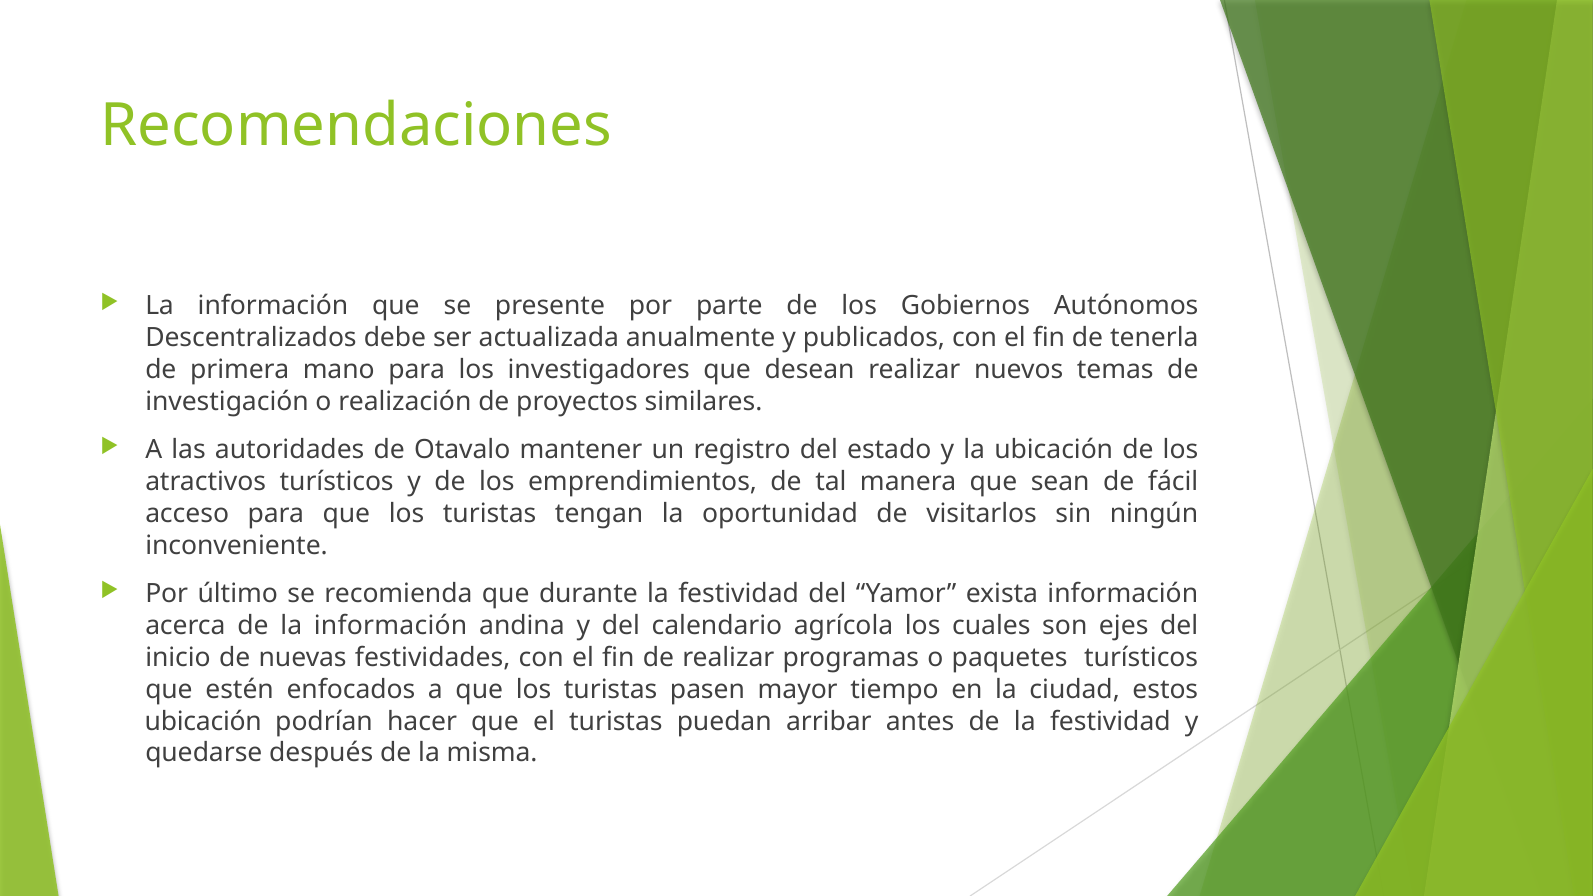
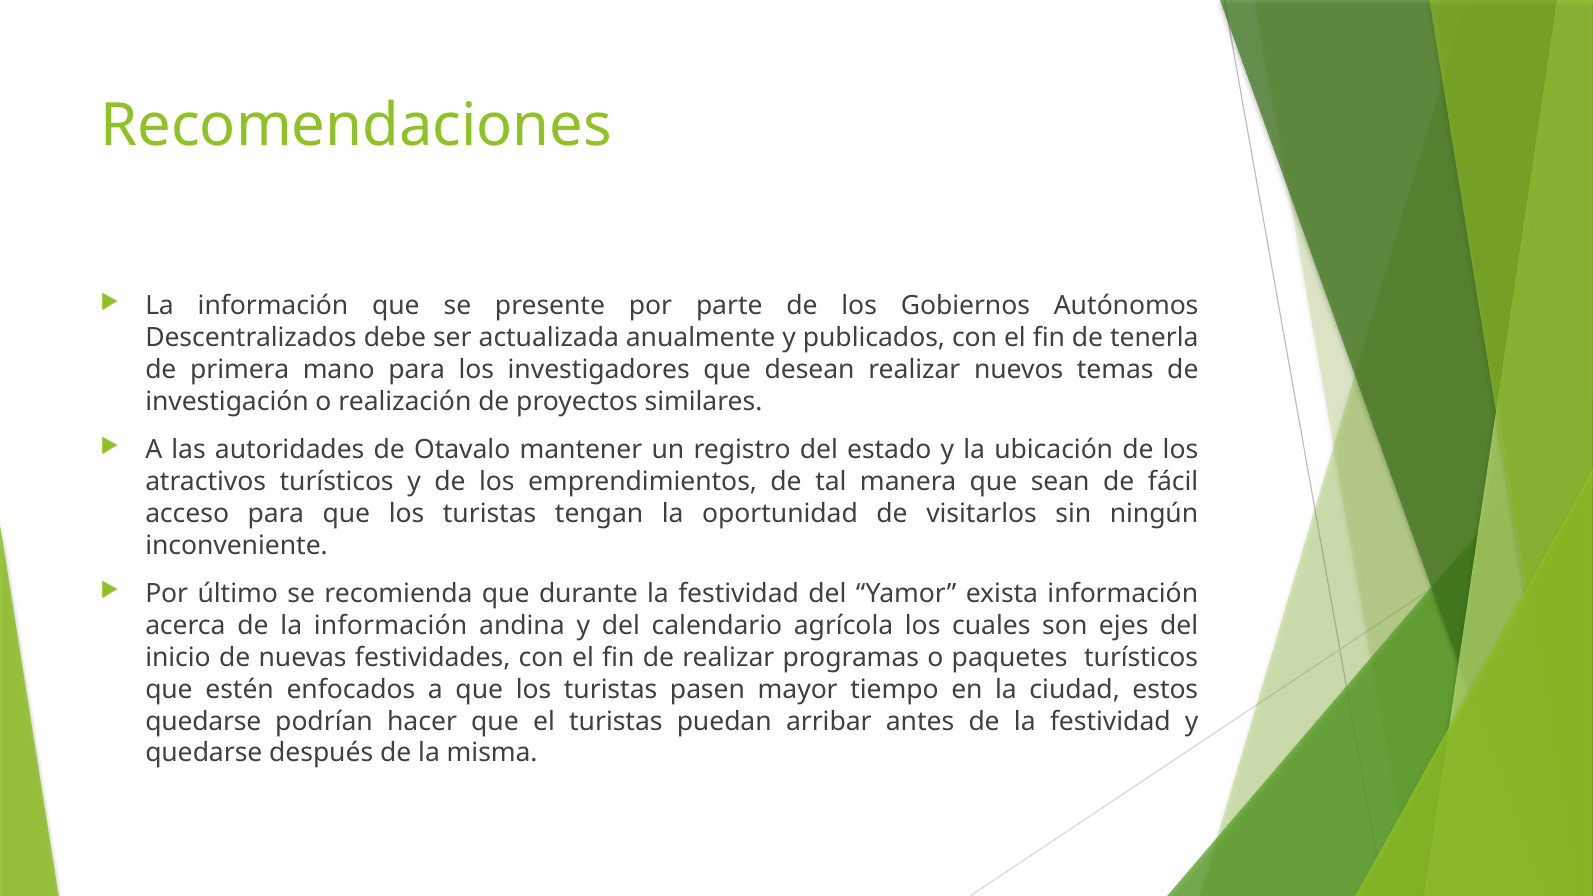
ubicación at (203, 721): ubicación -> quedarse
